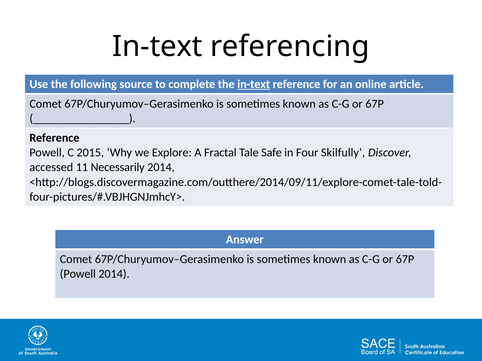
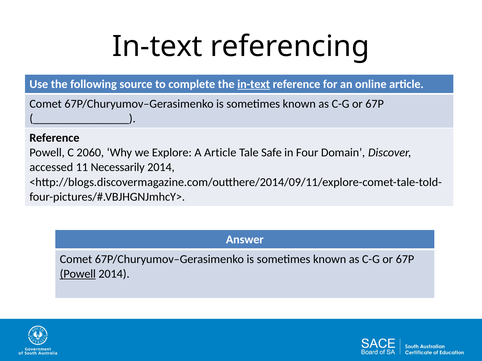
2015: 2015 -> 2060
A Fractal: Fractal -> Article
Skilfully: Skilfully -> Domain
Powell at (78, 274) underline: none -> present
